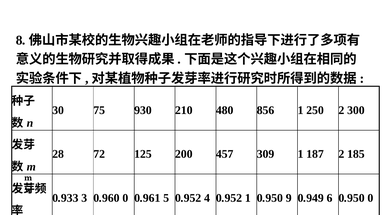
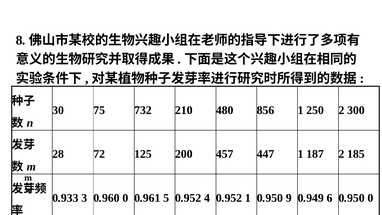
930: 930 -> 732
309: 309 -> 447
